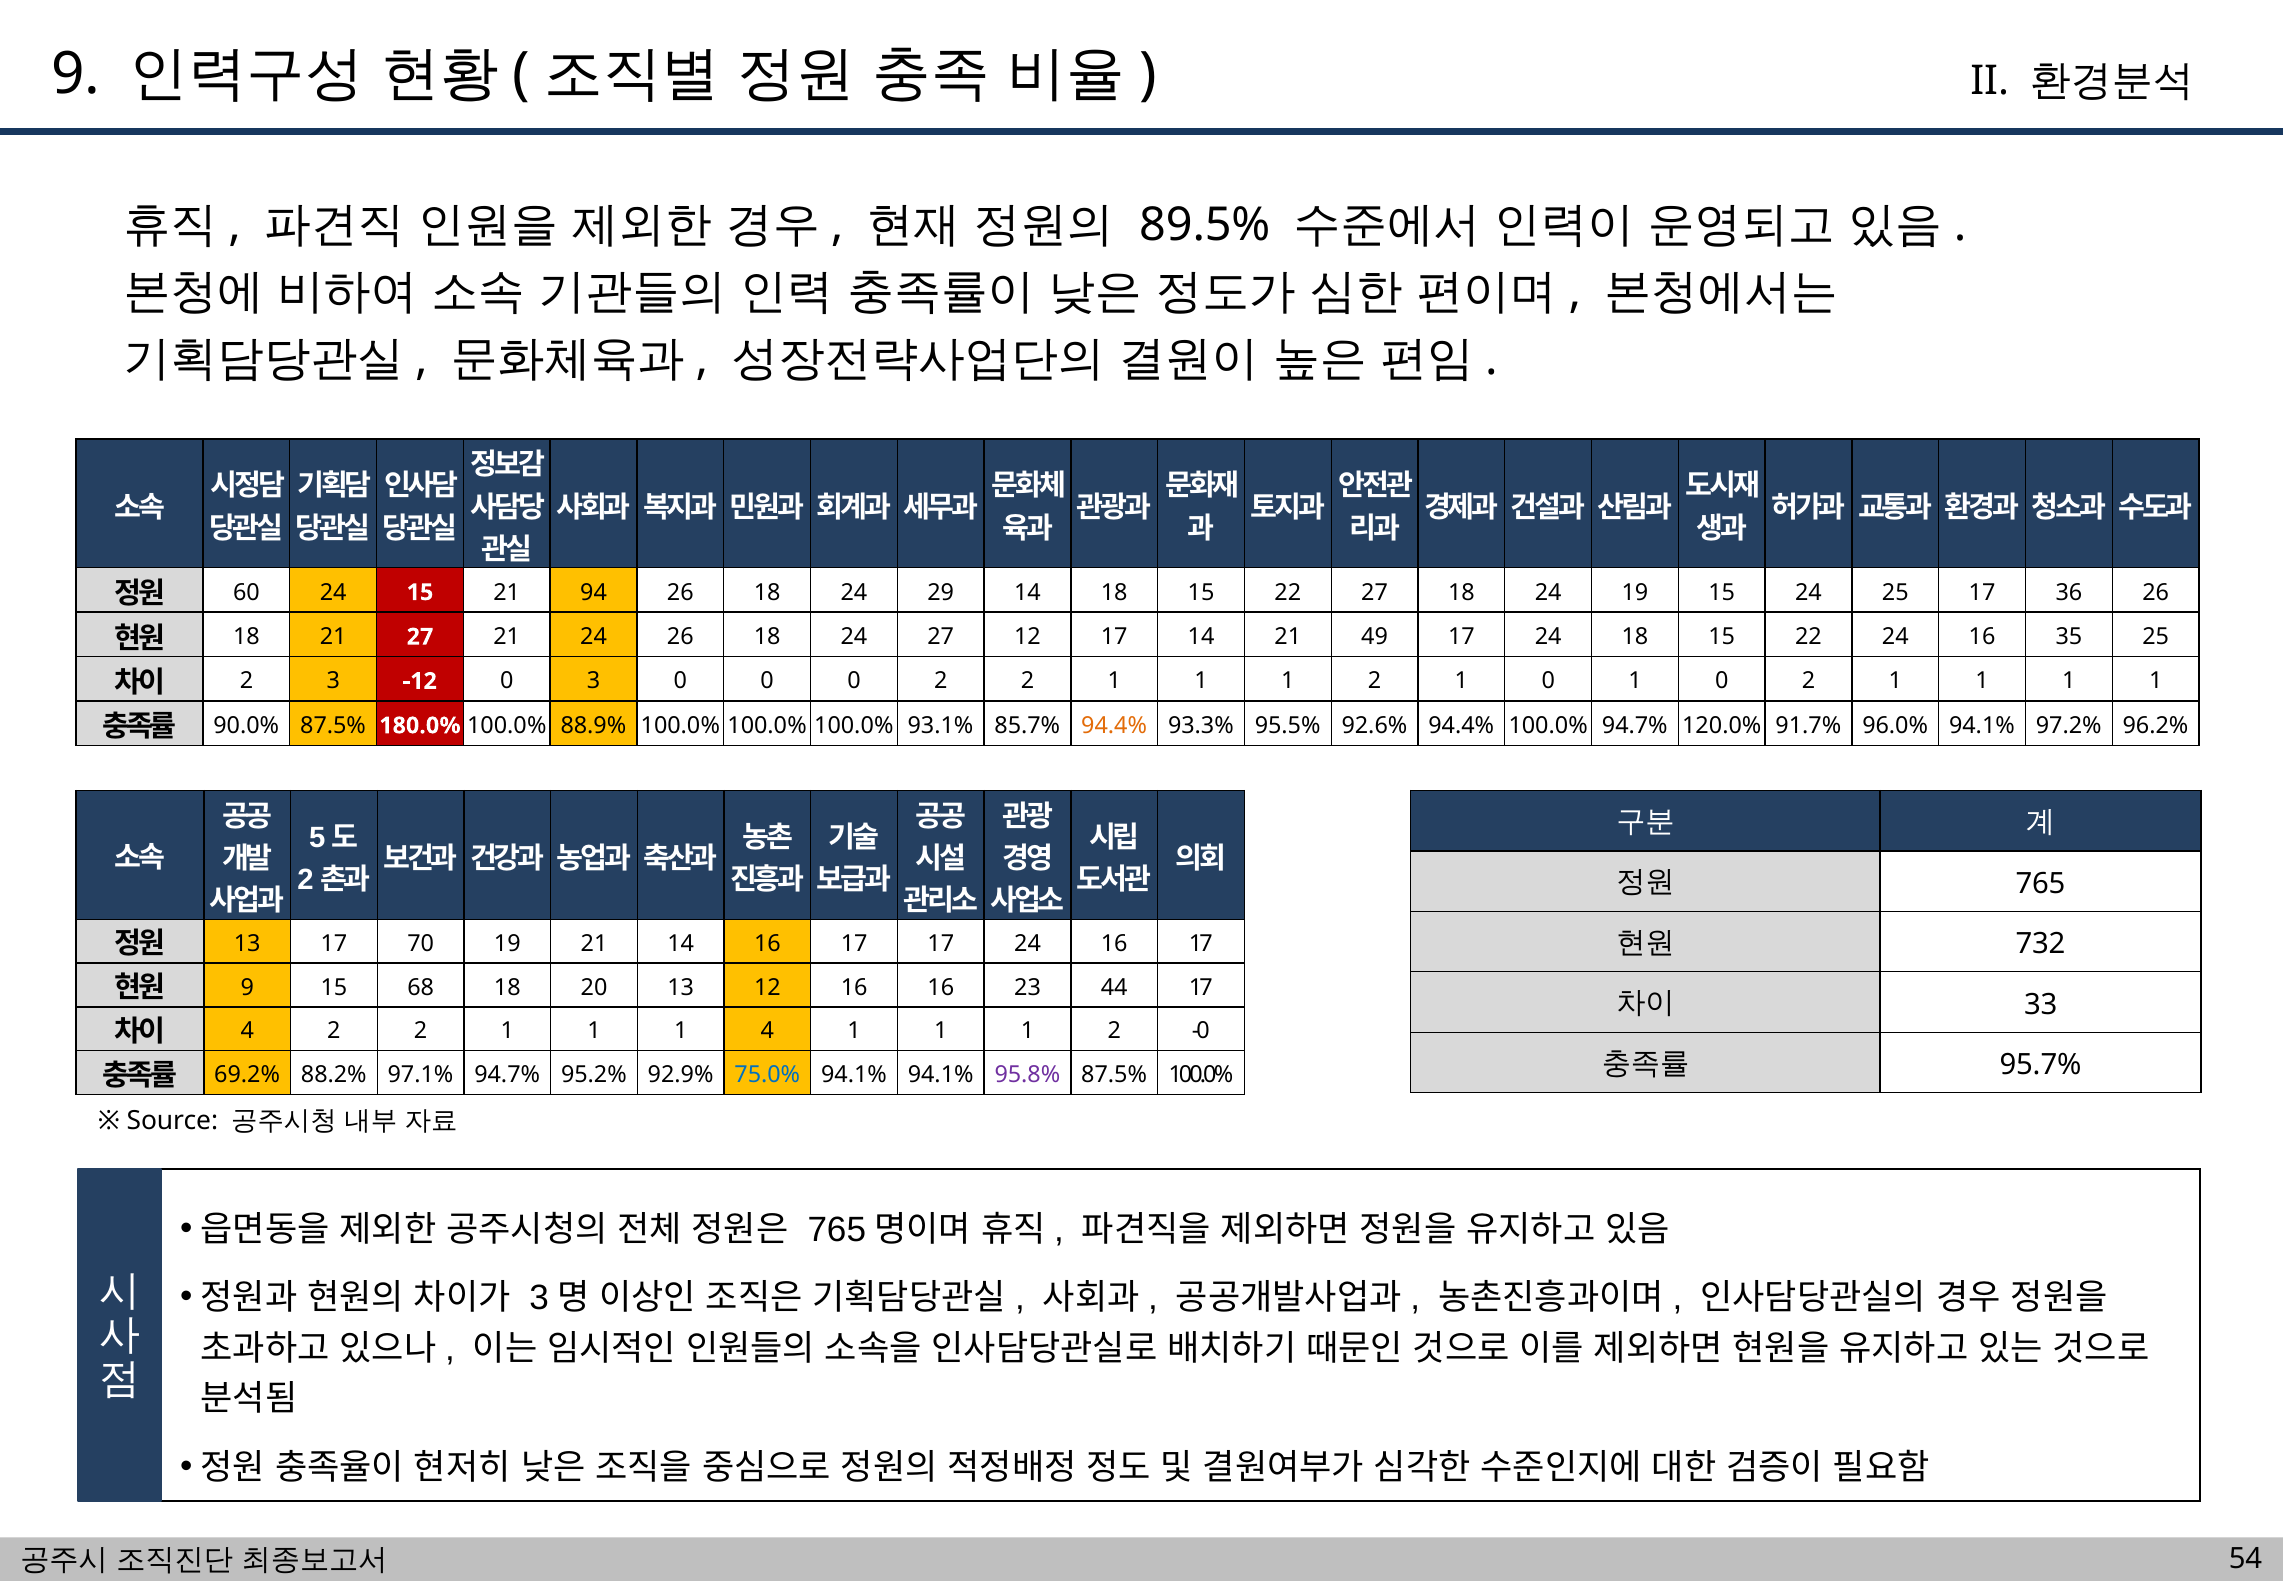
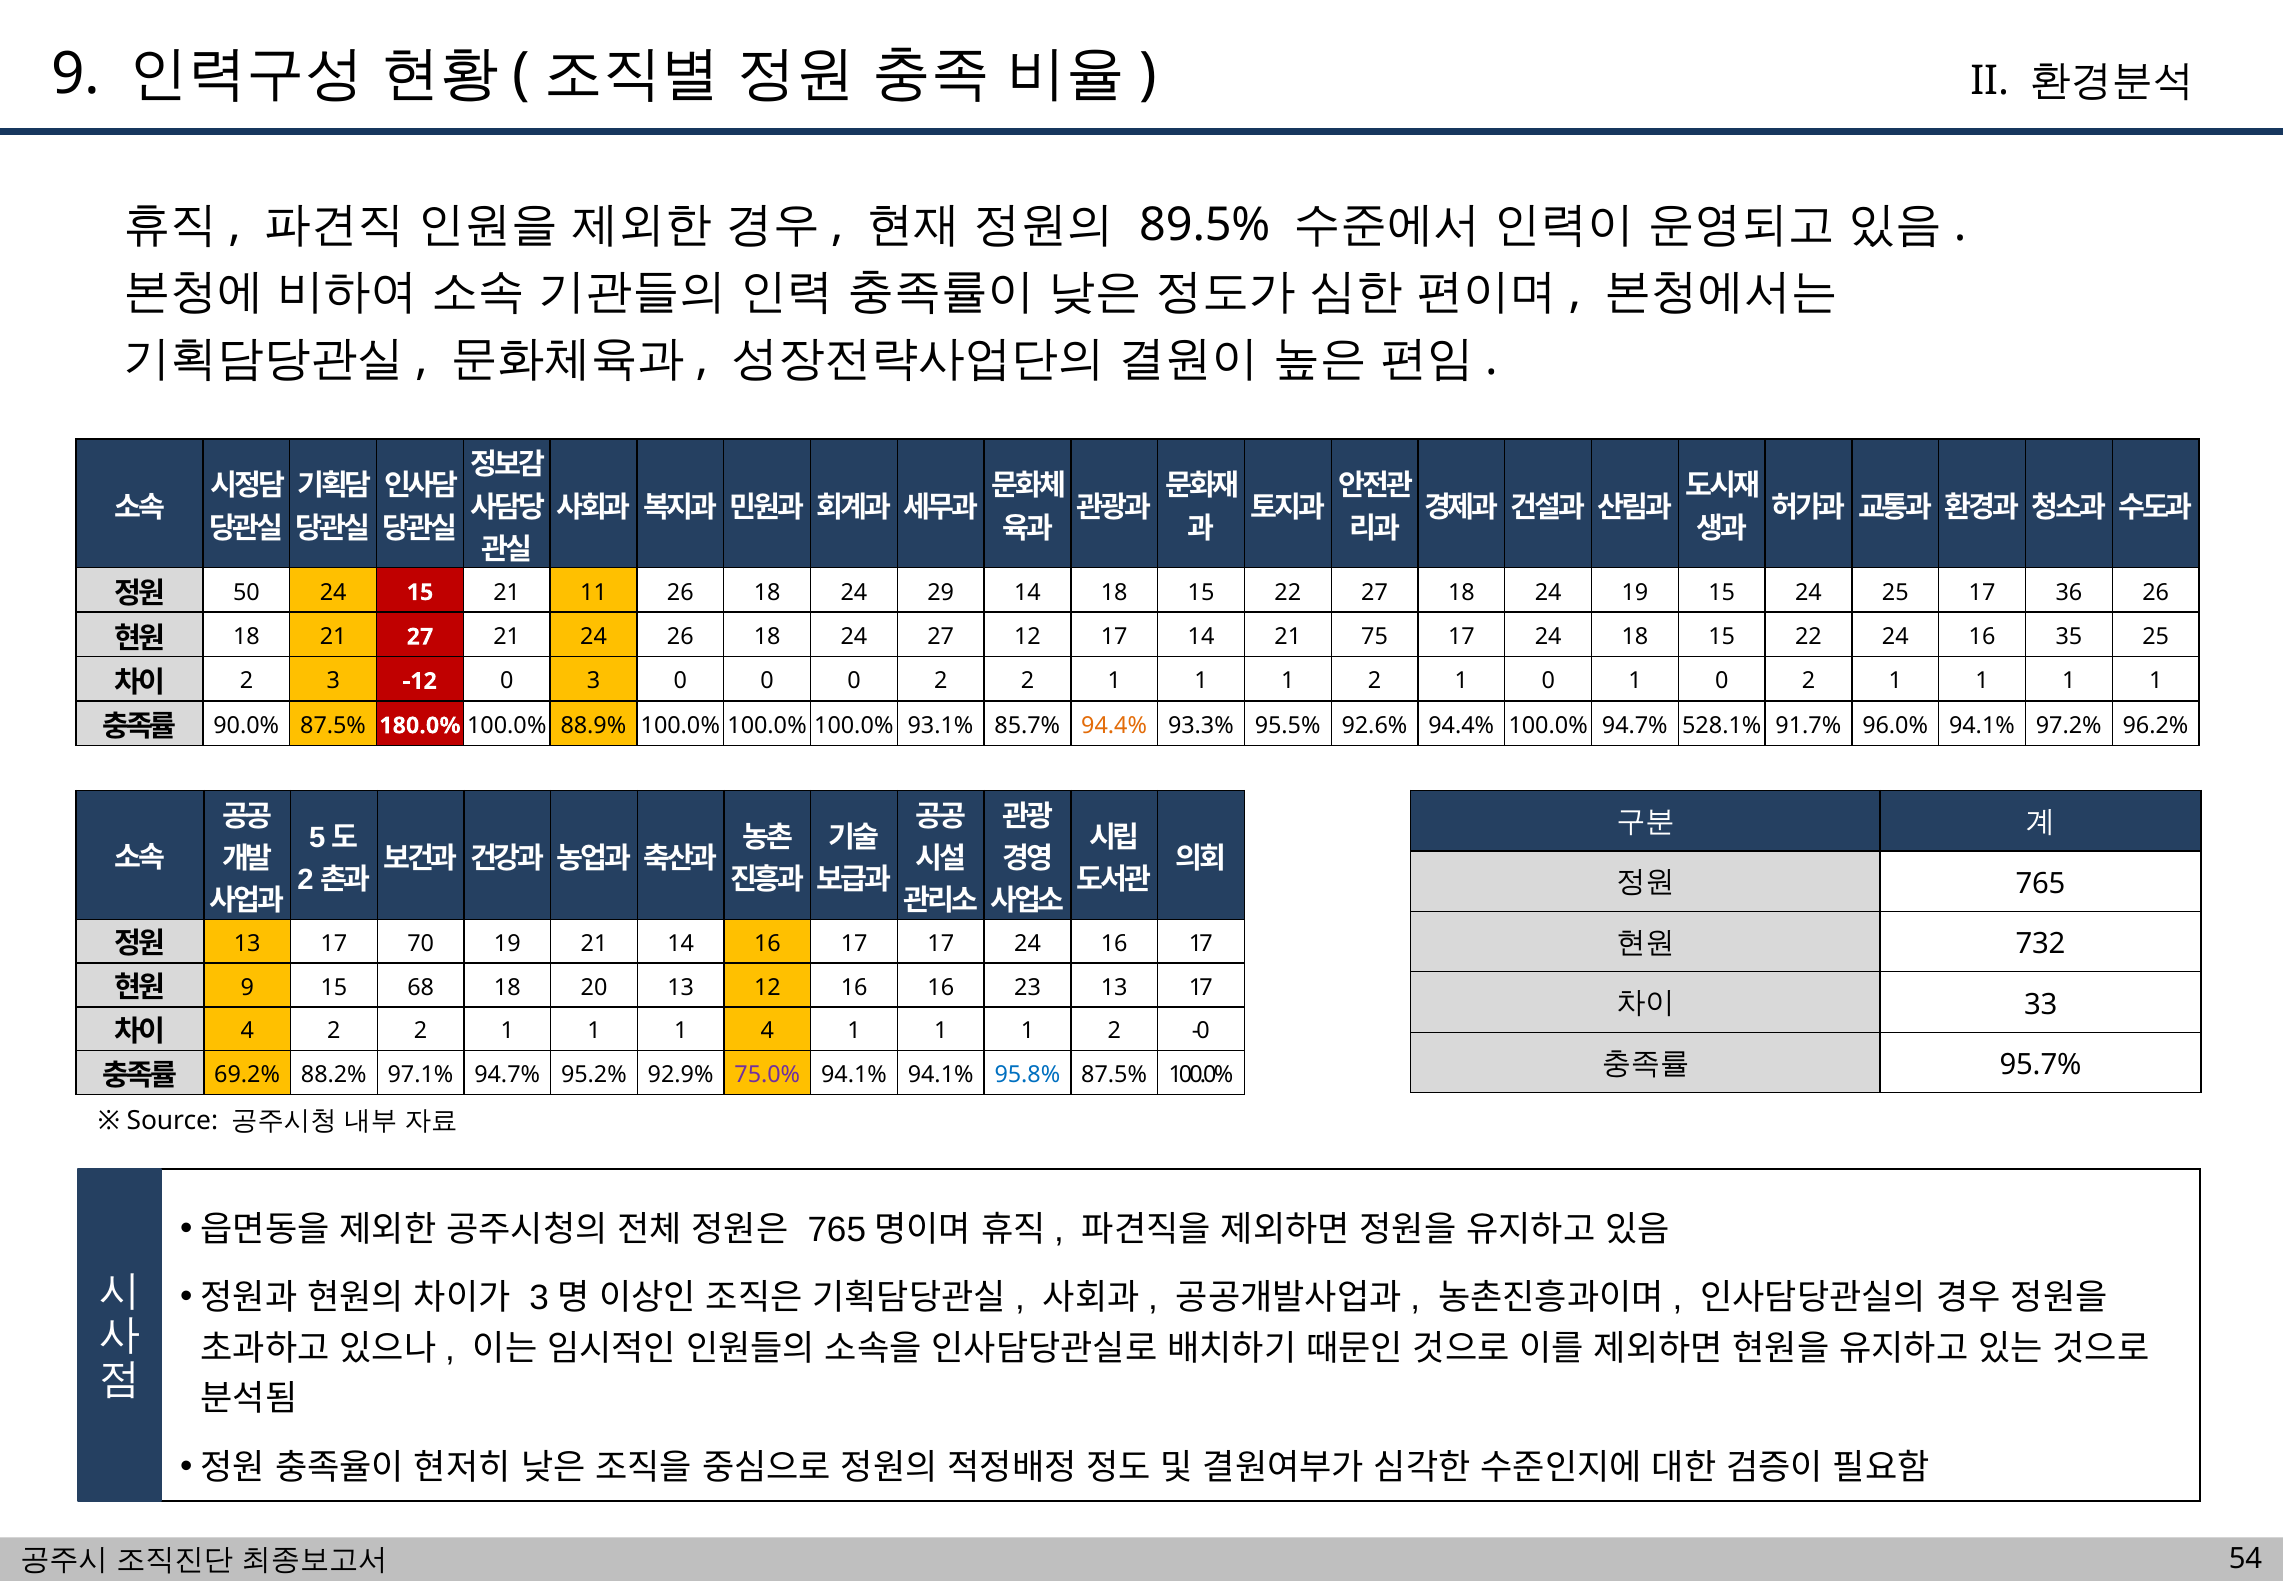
60: 60 -> 50
94: 94 -> 11
49: 49 -> 75
120.0%: 120.0% -> 528.1%
23 44: 44 -> 13
75.0% colour: blue -> purple
95.8% colour: purple -> blue
